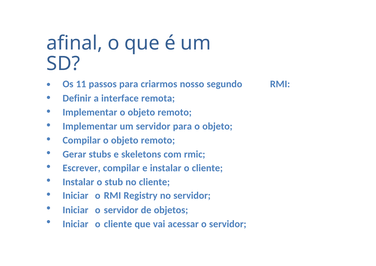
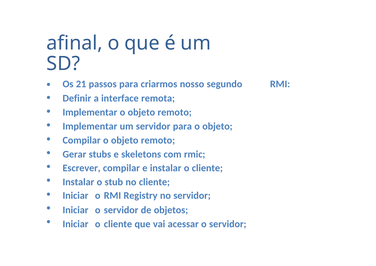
11: 11 -> 21
